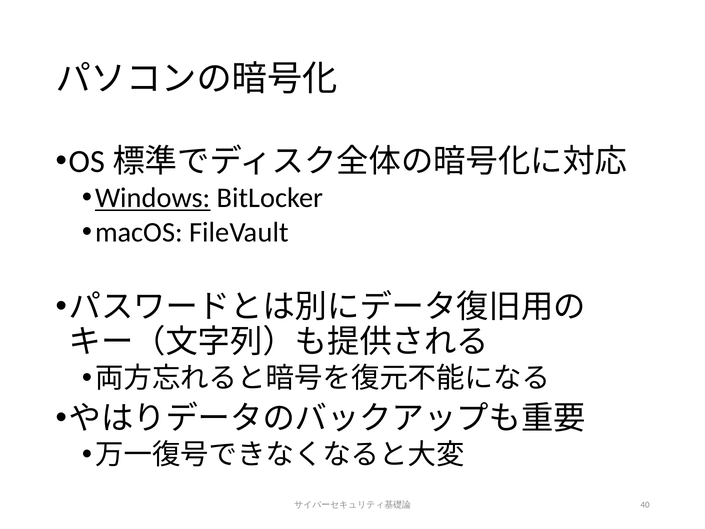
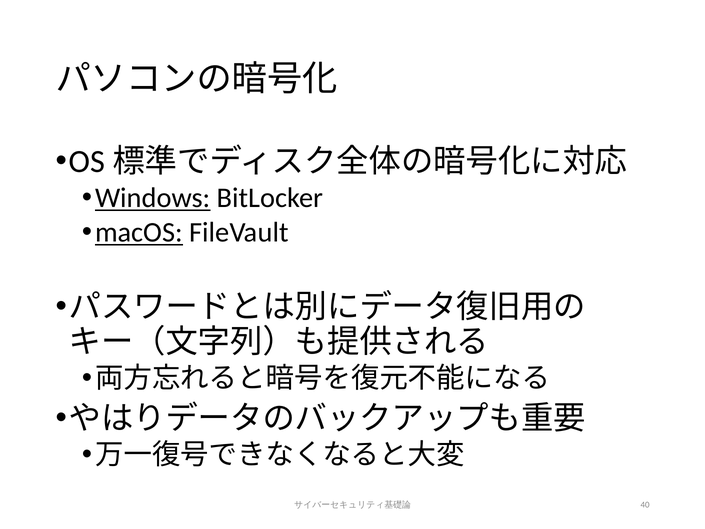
macOS underline: none -> present
